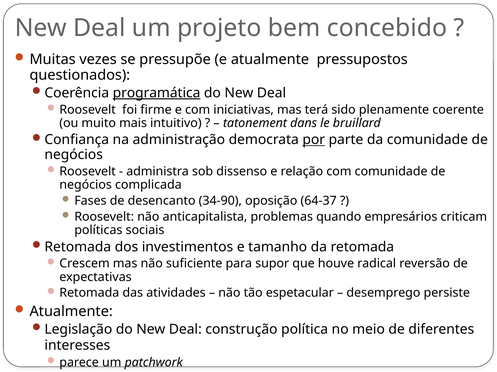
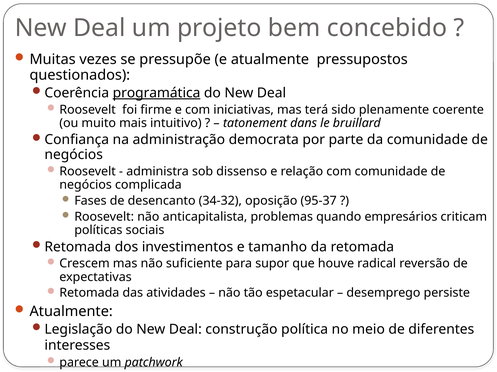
por at (314, 140) underline: present -> none
34-90: 34-90 -> 34-32
64-37: 64-37 -> 95-37
